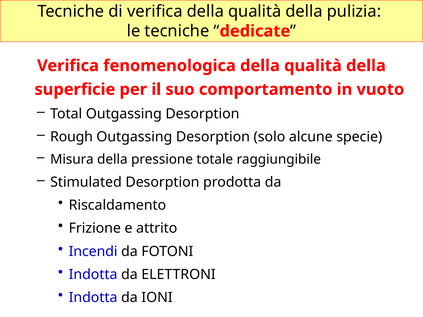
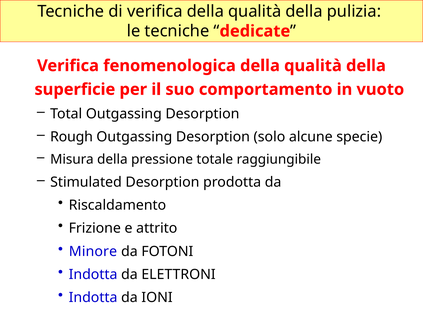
Incendi: Incendi -> Minore
